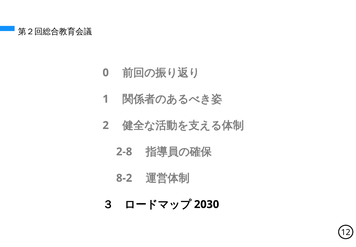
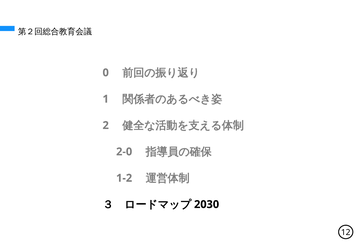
2-8: 2-8 -> 2-0
8-2: 8-2 -> 1-2
